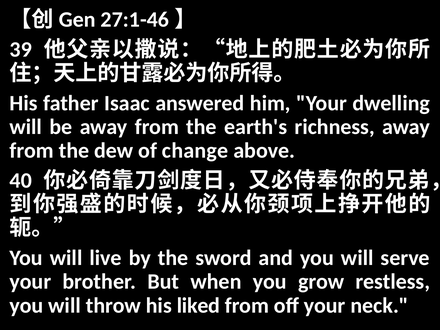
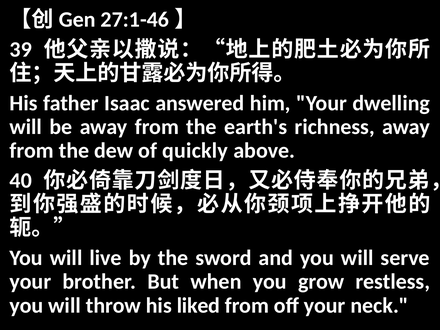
change: change -> quickly
